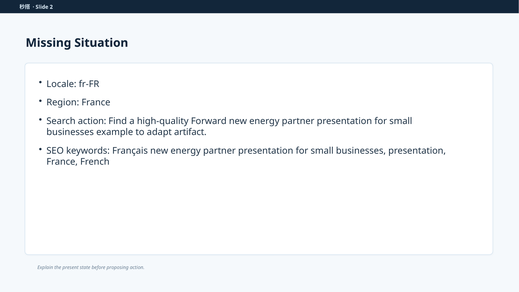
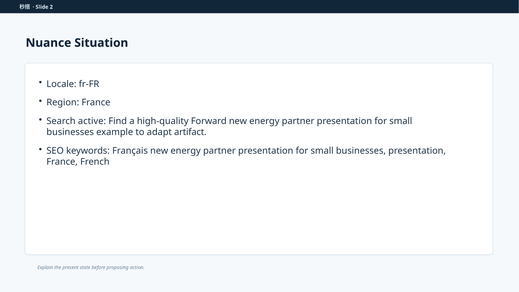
Missing: Missing -> Nuance
Search action: action -> active
